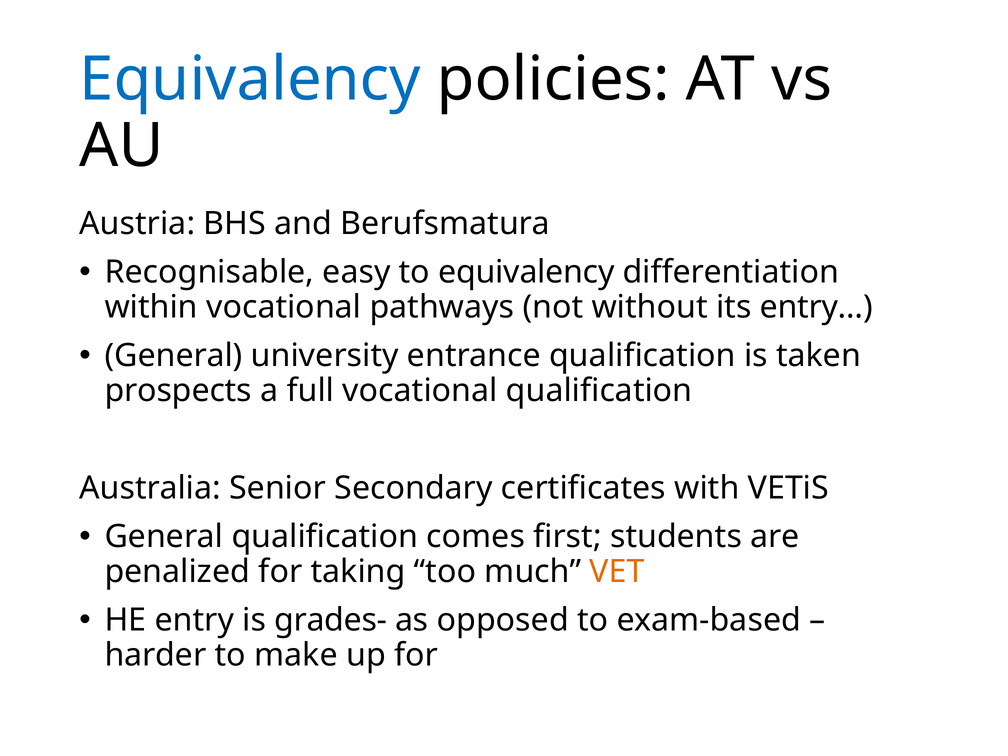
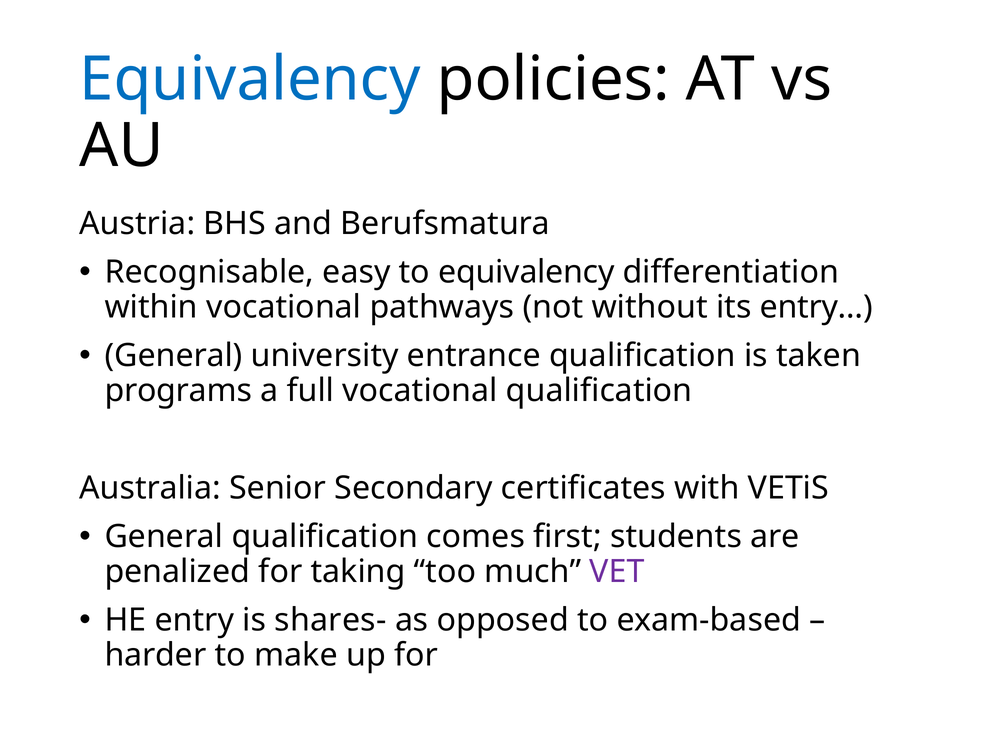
prospects: prospects -> programs
VET colour: orange -> purple
grades-: grades- -> shares-
